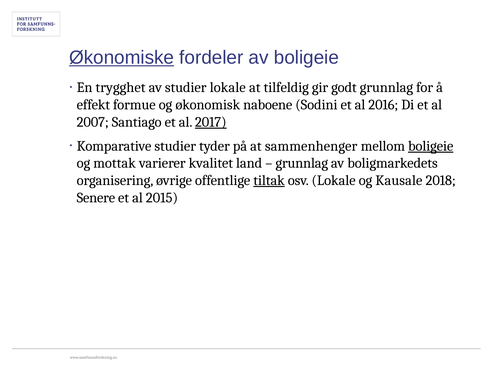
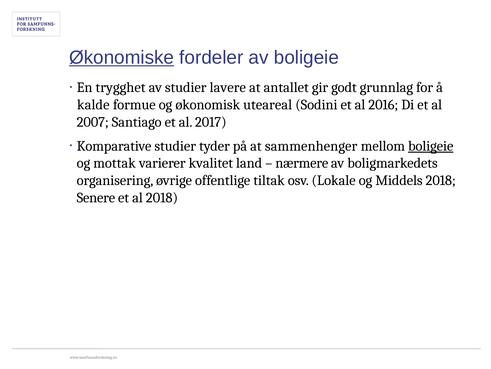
studier lokale: lokale -> lavere
tilfeldig: tilfeldig -> antallet
effekt: effekt -> kalde
naboene: naboene -> uteareal
2017 underline: present -> none
grunnlag at (302, 163): grunnlag -> nærmere
tiltak underline: present -> none
Kausale: Kausale -> Middels
al 2015: 2015 -> 2018
